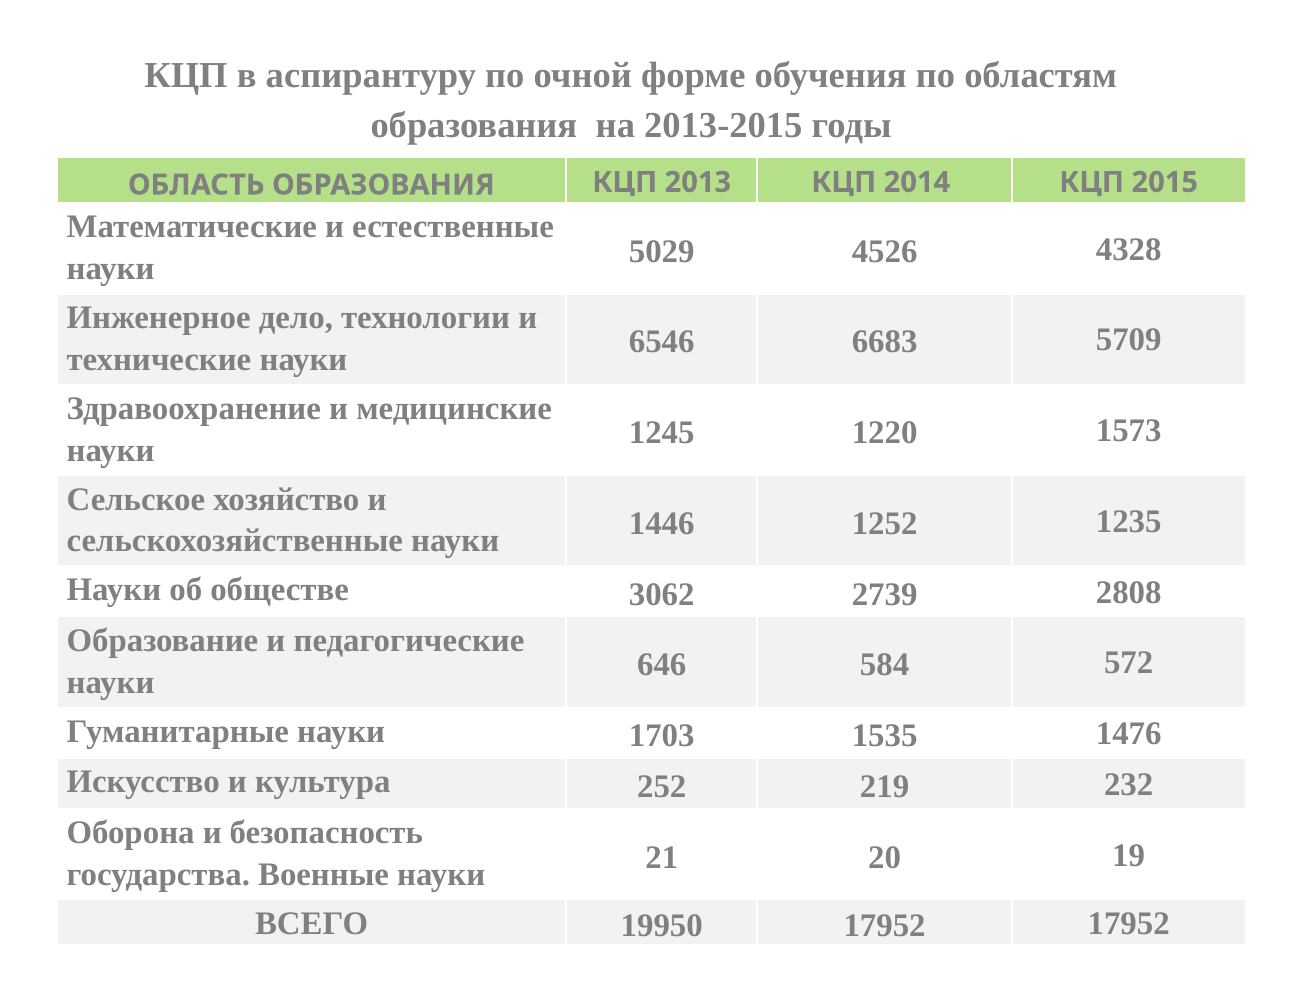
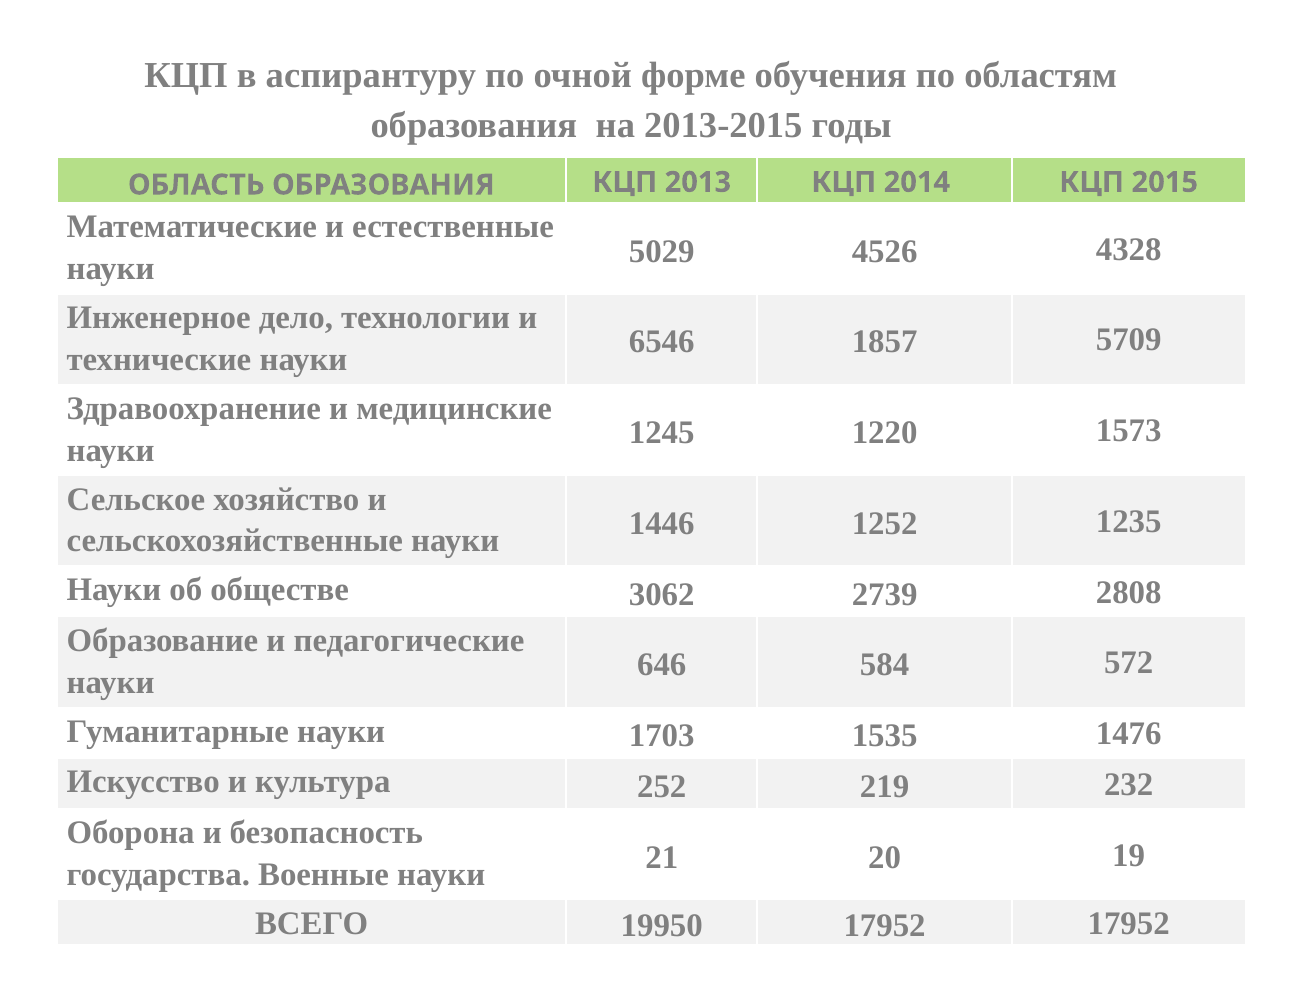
6683: 6683 -> 1857
